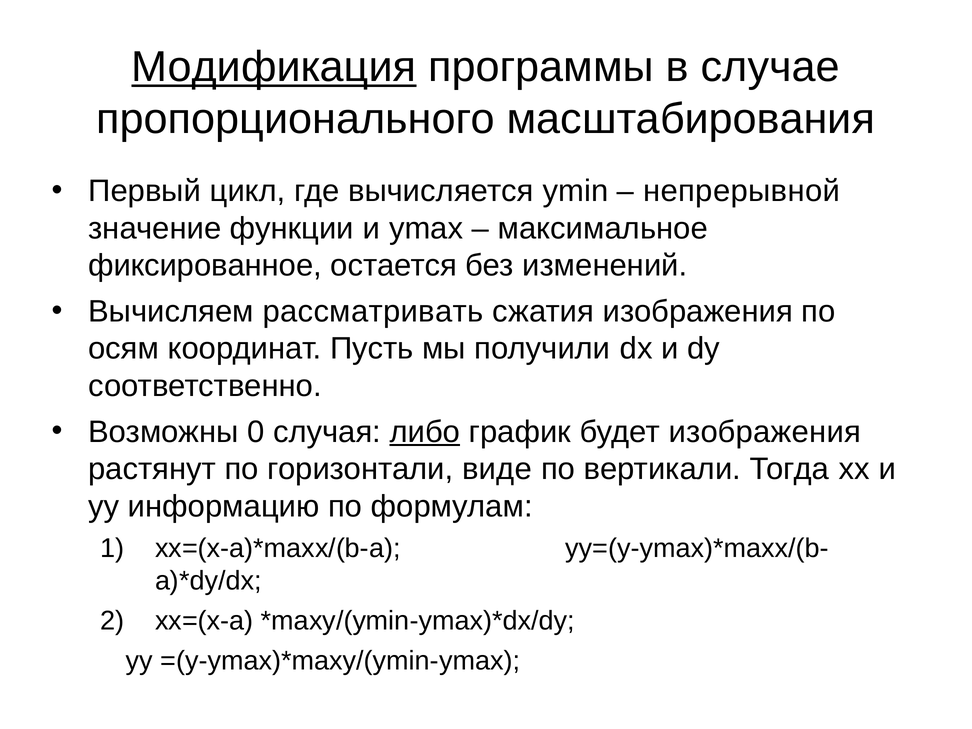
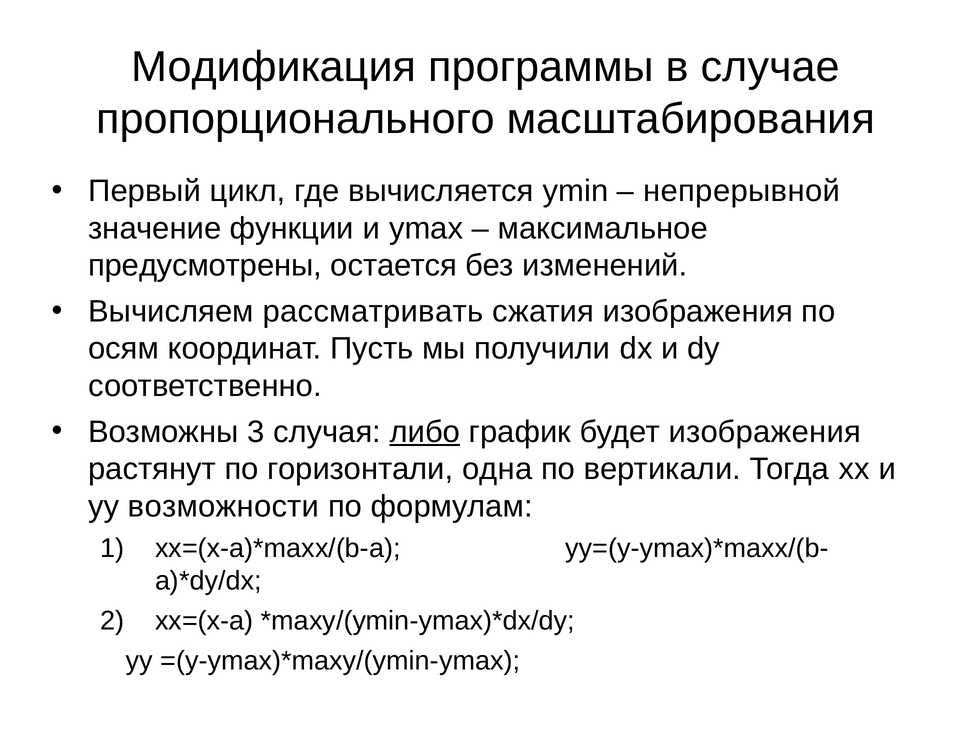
Модификация underline: present -> none
фиксированное: фиксированное -> предусмотрены
0: 0 -> 3
виде: виде -> одна
информацию: информацию -> возможности
